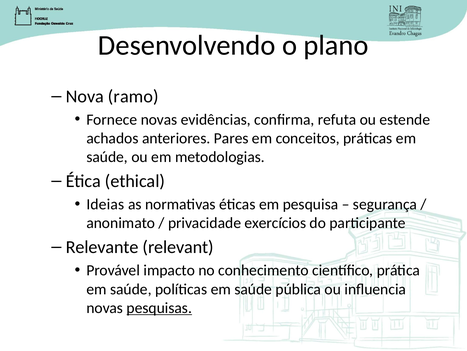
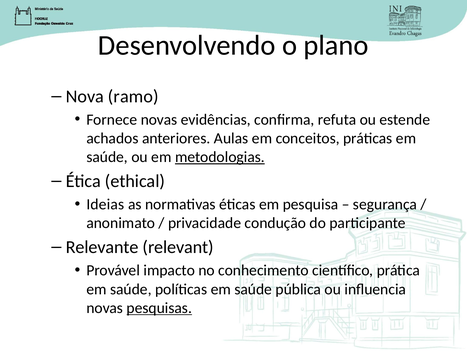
Pares: Pares -> Aulas
metodologias underline: none -> present
exercícios: exercícios -> condução
